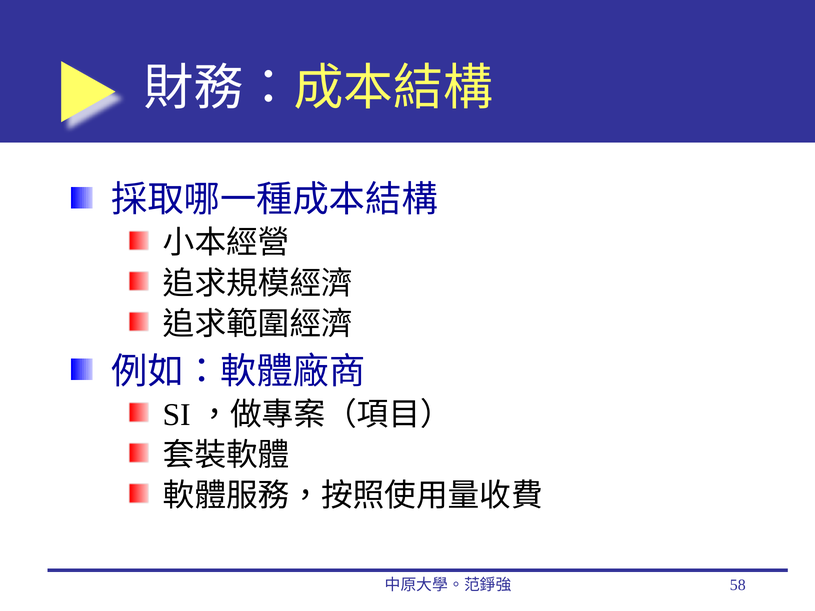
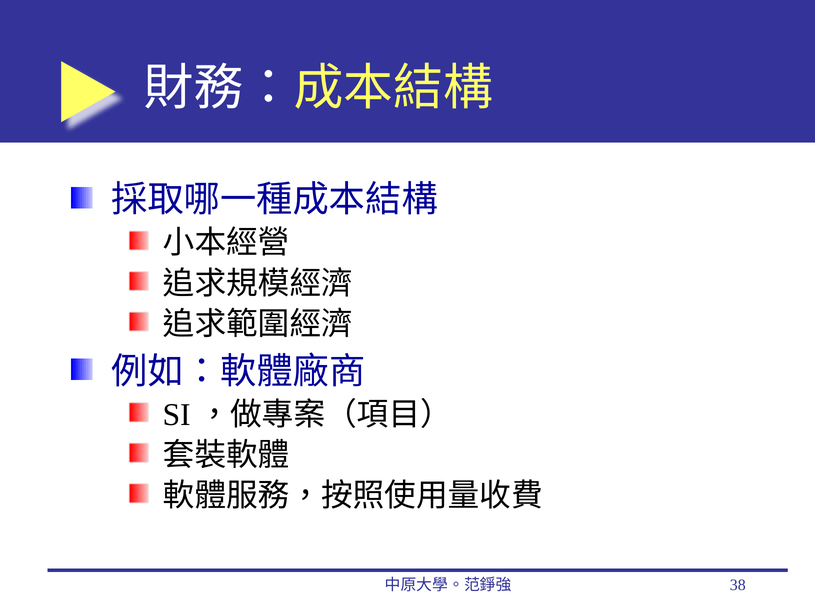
58: 58 -> 38
